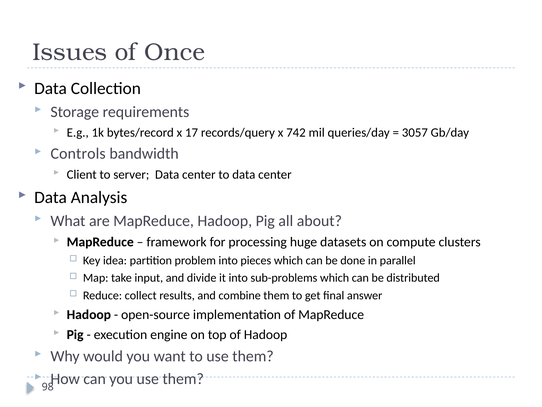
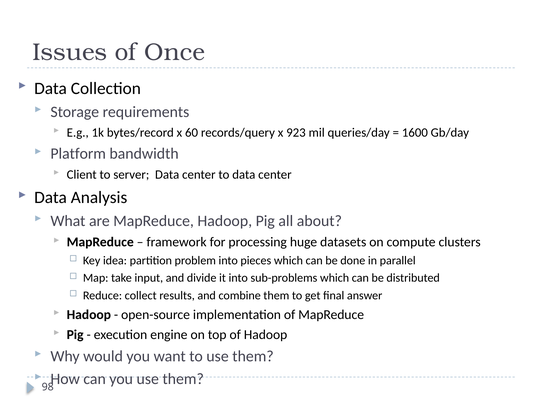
17: 17 -> 60
742: 742 -> 923
3057: 3057 -> 1600
Controls: Controls -> Platform
